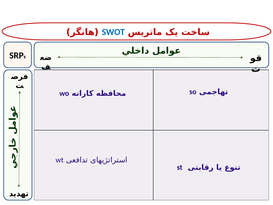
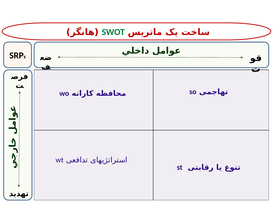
SWOT colour: blue -> green
